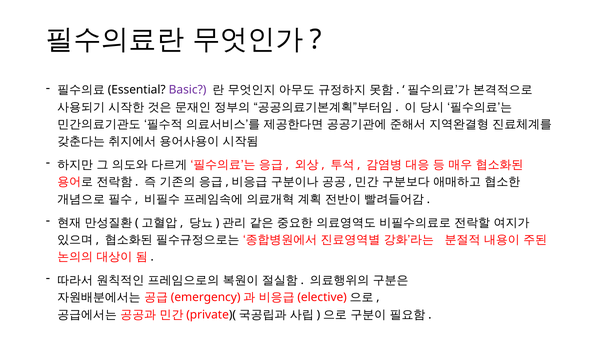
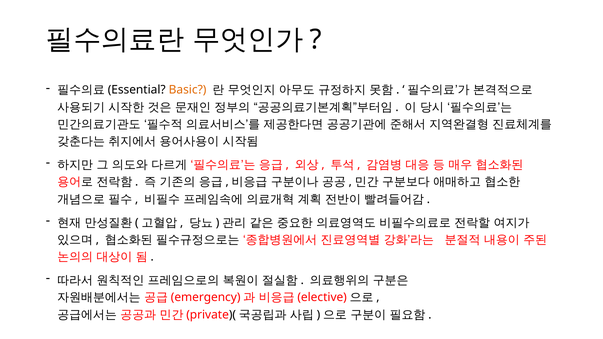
Basic colour: purple -> orange
